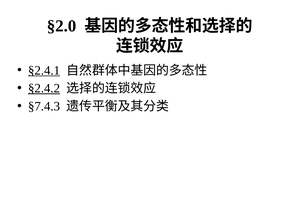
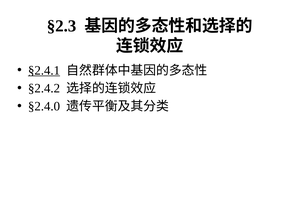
§2.0: §2.0 -> §2.3
§2.4.2 underline: present -> none
§7.4.3: §7.4.3 -> §2.4.0
